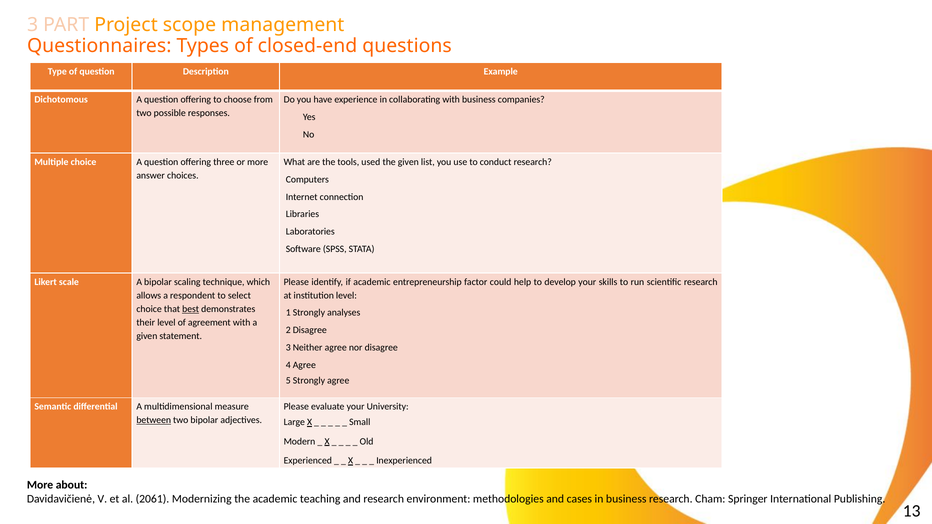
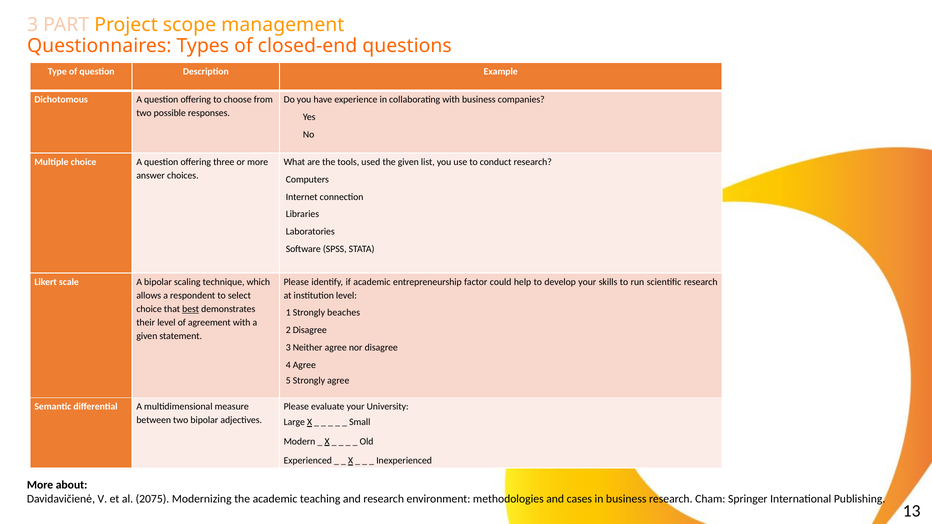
analyses: analyses -> beaches
between underline: present -> none
2061: 2061 -> 2075
